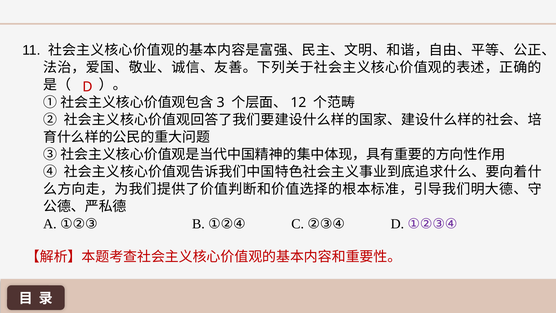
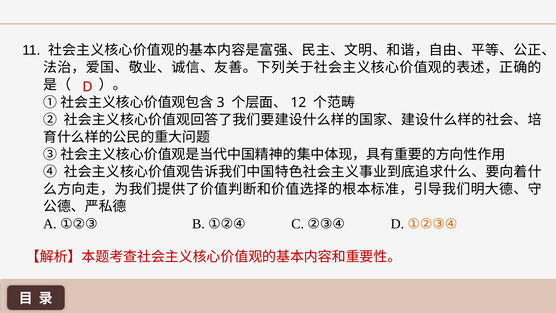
①②③④ colour: purple -> orange
